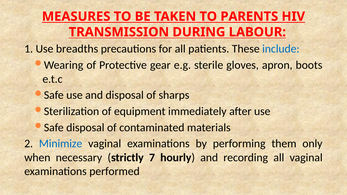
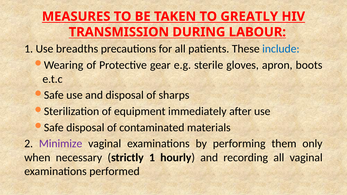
PARENTS: PARENTS -> GREATLY
Minimize colour: blue -> purple
strictly 7: 7 -> 1
